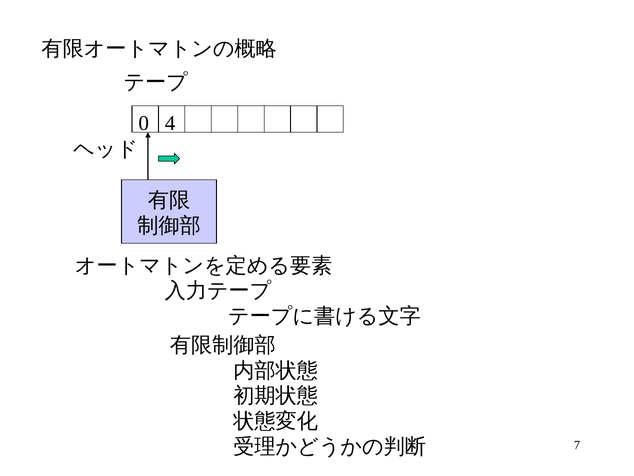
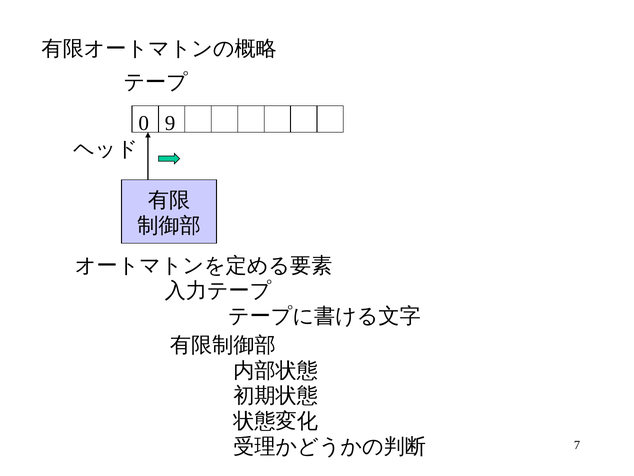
4: 4 -> 9
